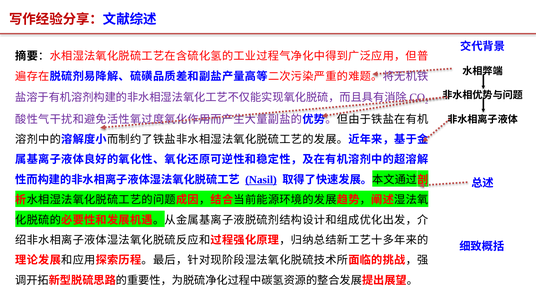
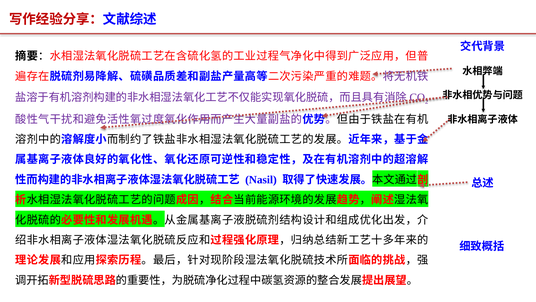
Nasil underline: present -> none
